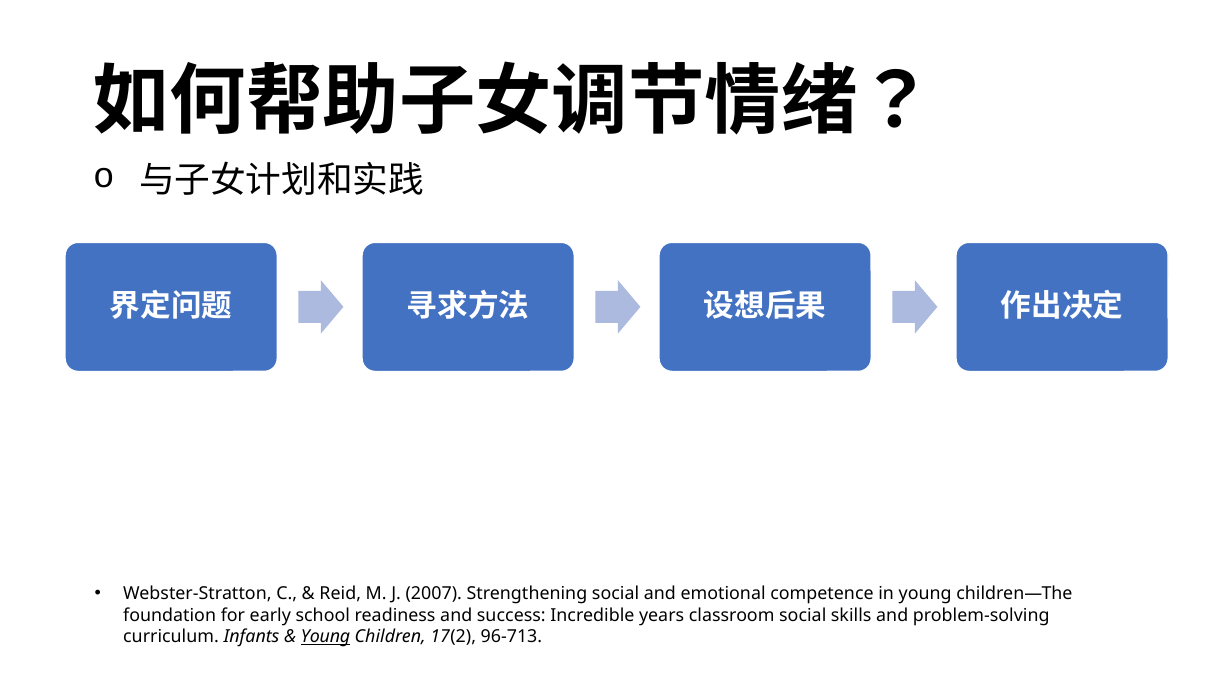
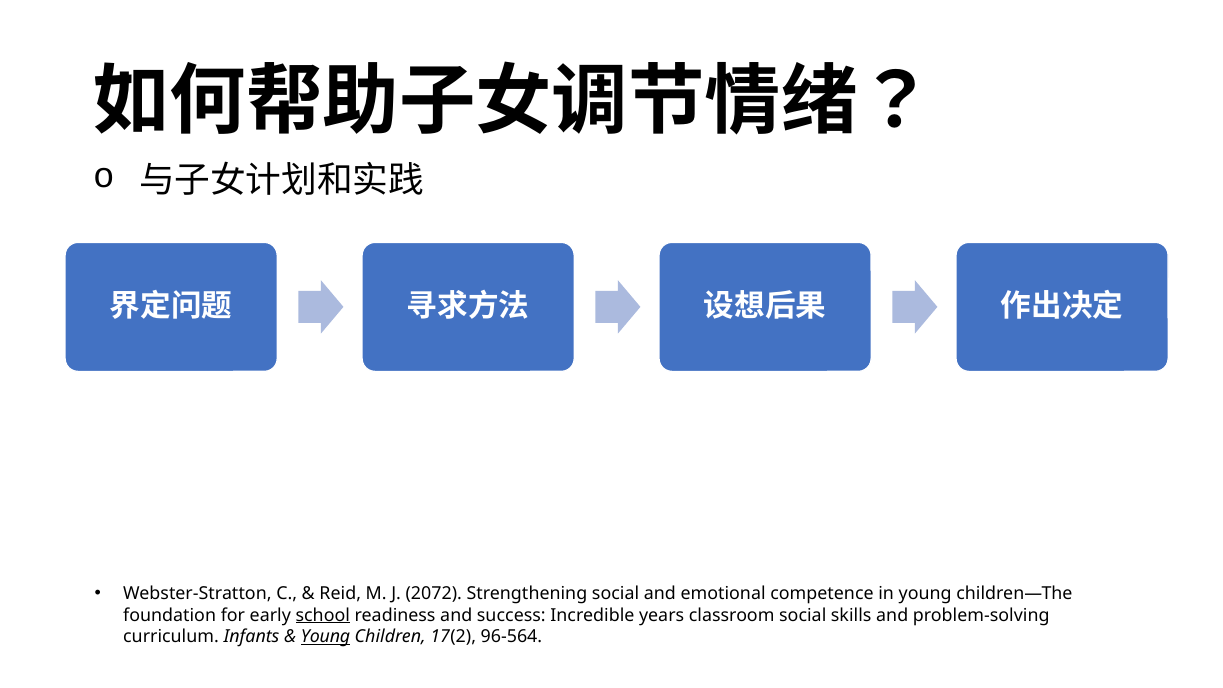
2007: 2007 -> 2072
school underline: none -> present
96-713: 96-713 -> 96-564
